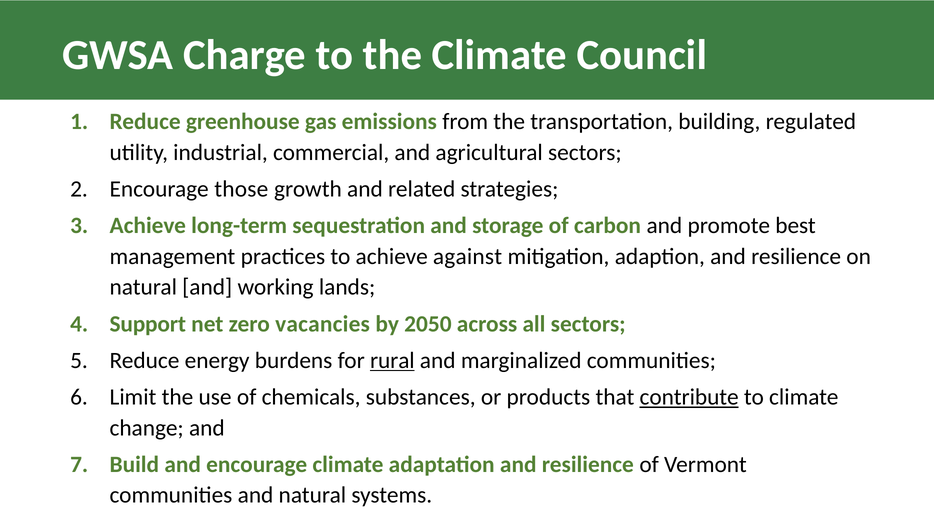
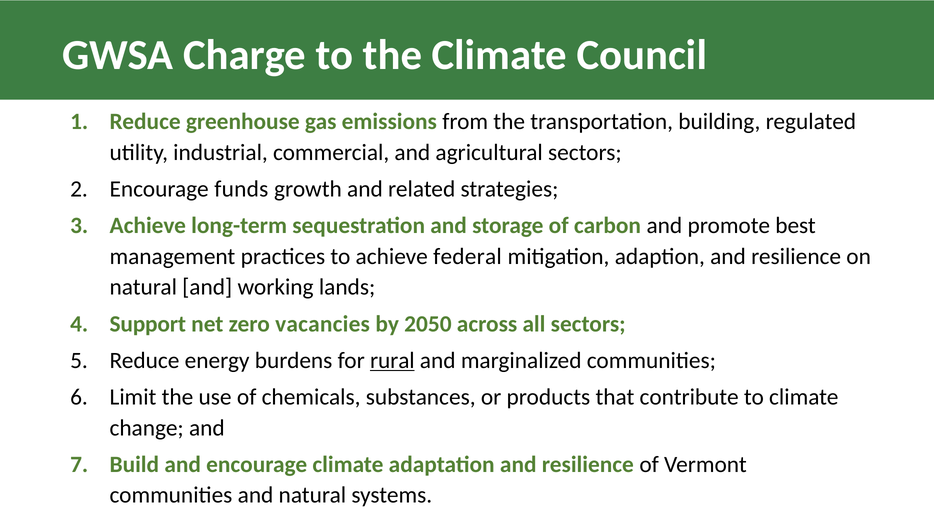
those: those -> funds
against: against -> federal
contribute underline: present -> none
